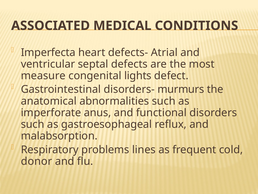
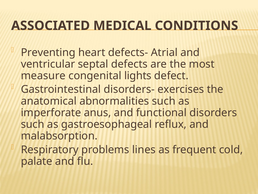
Imperfecta: Imperfecta -> Preventing
murmurs: murmurs -> exercises
donor: donor -> palate
